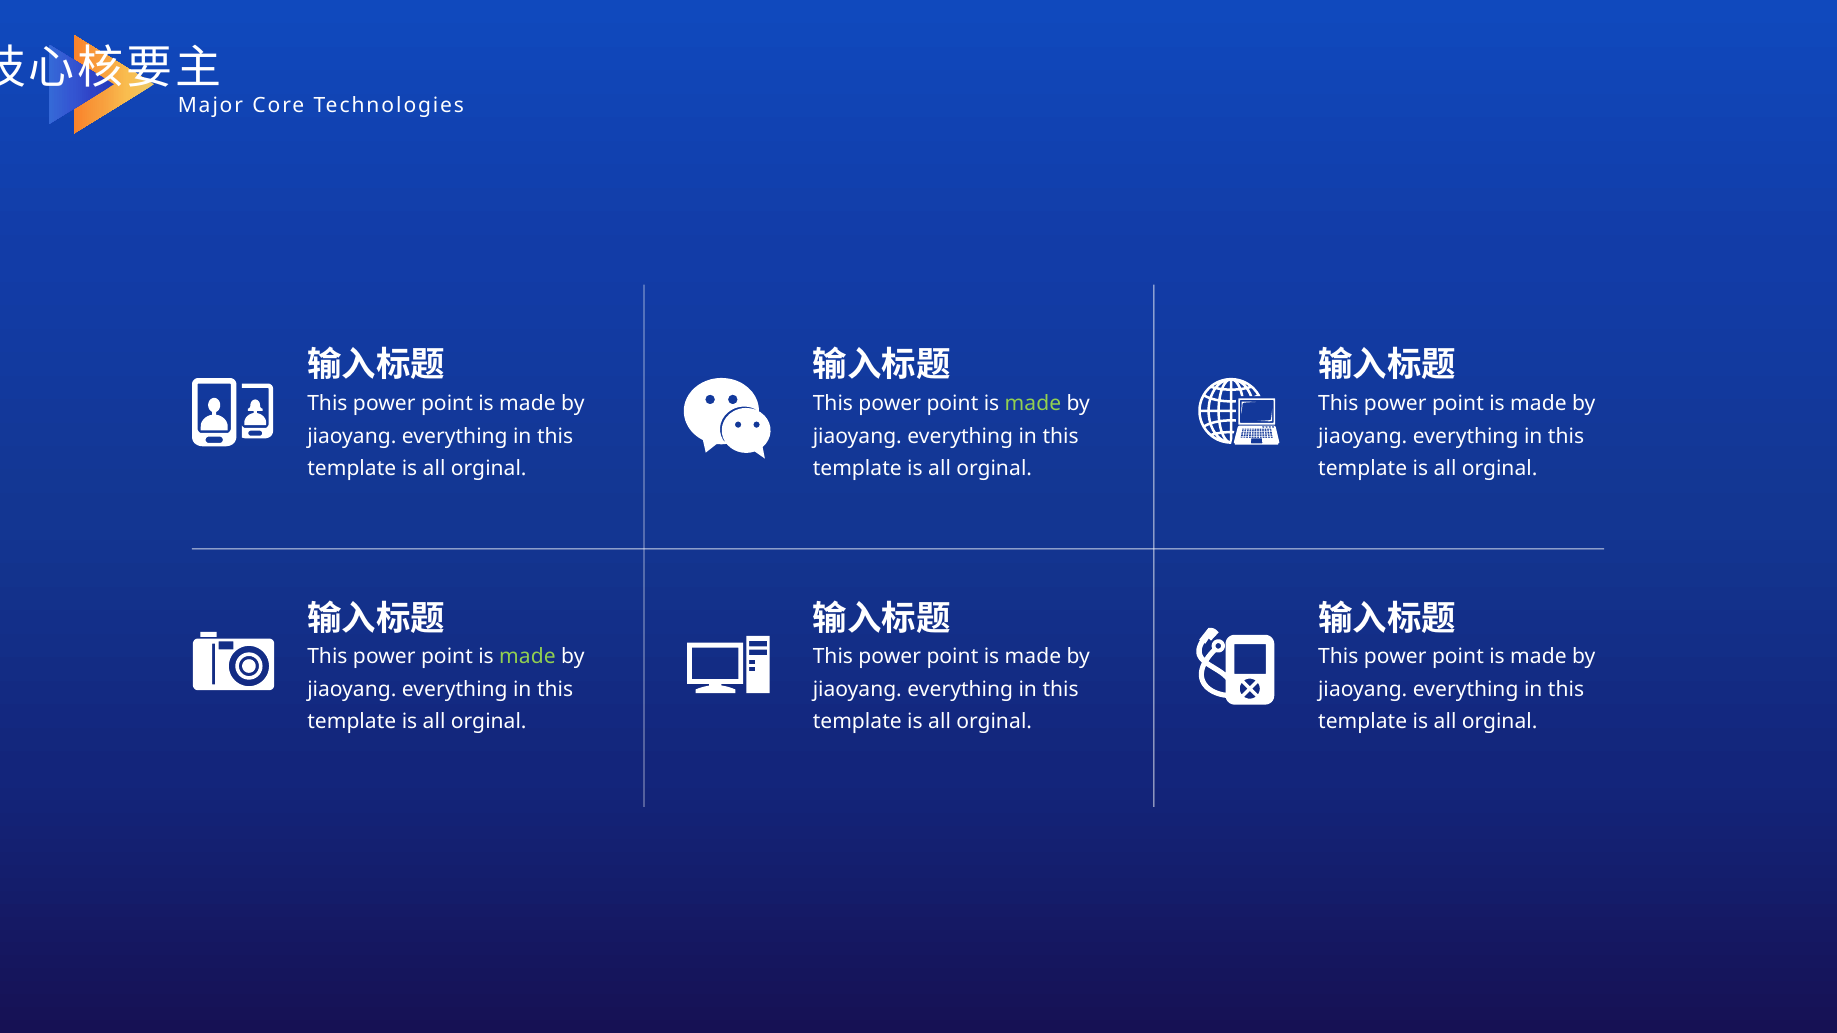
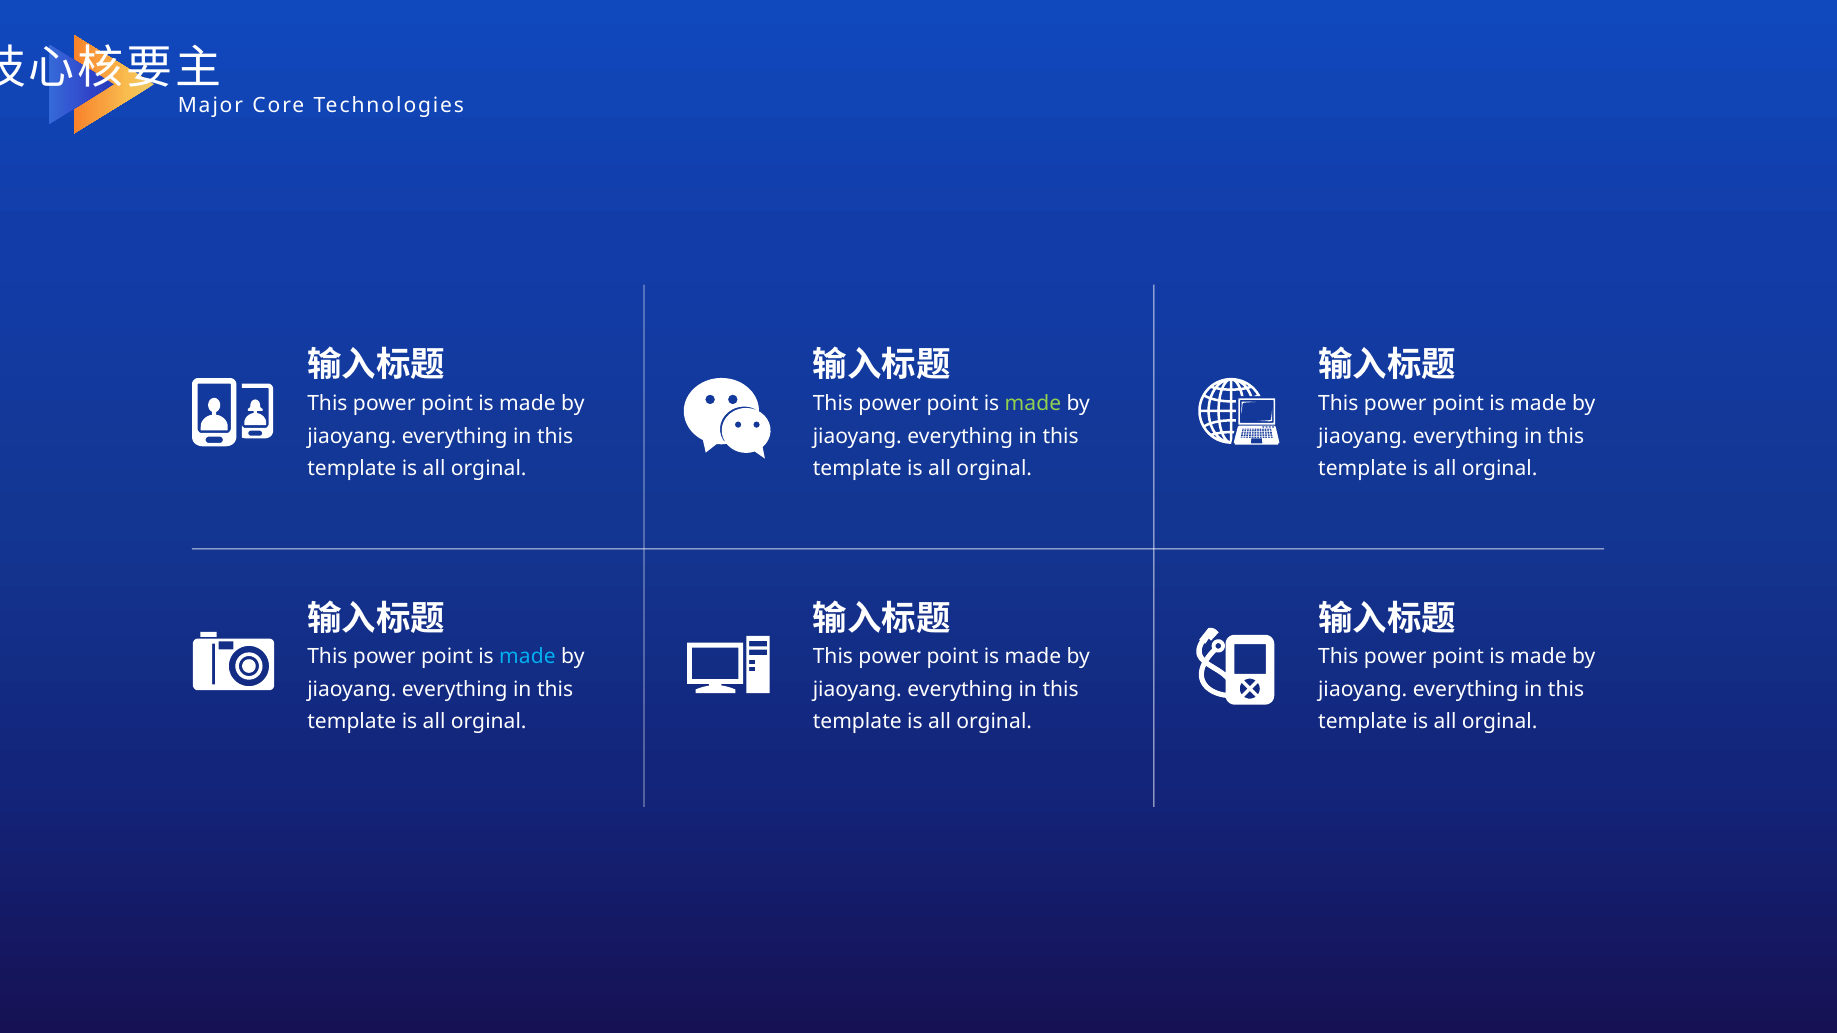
made at (527, 657) colour: light green -> light blue
